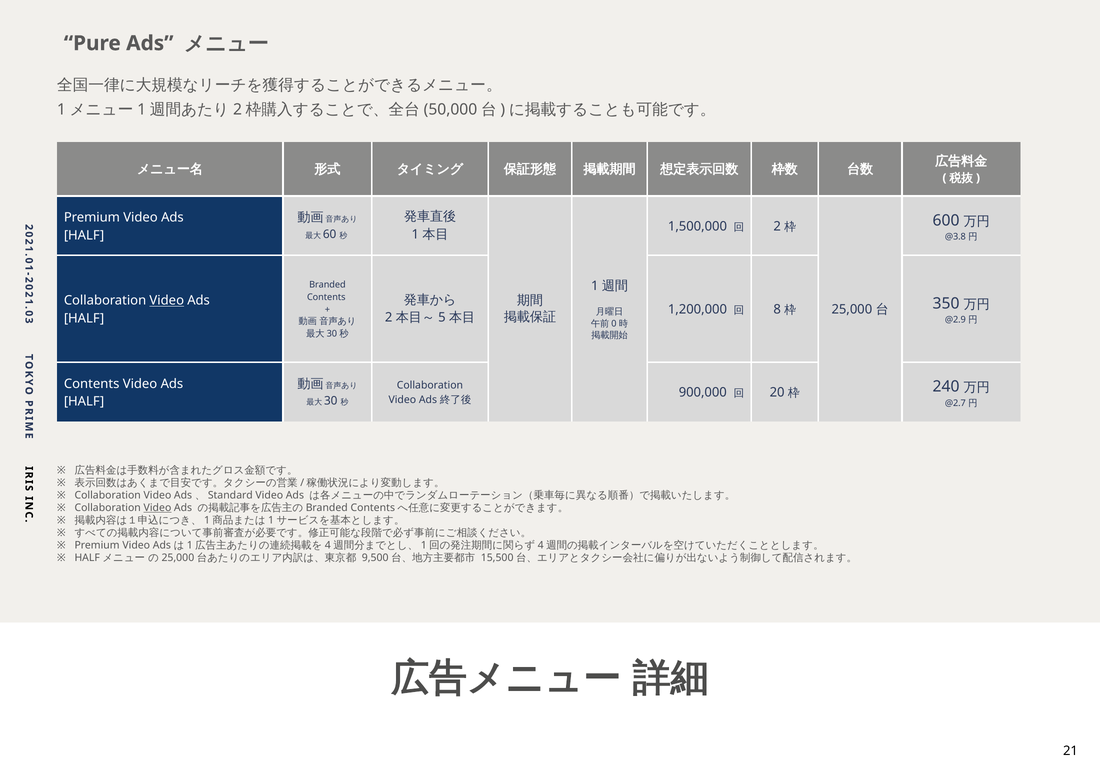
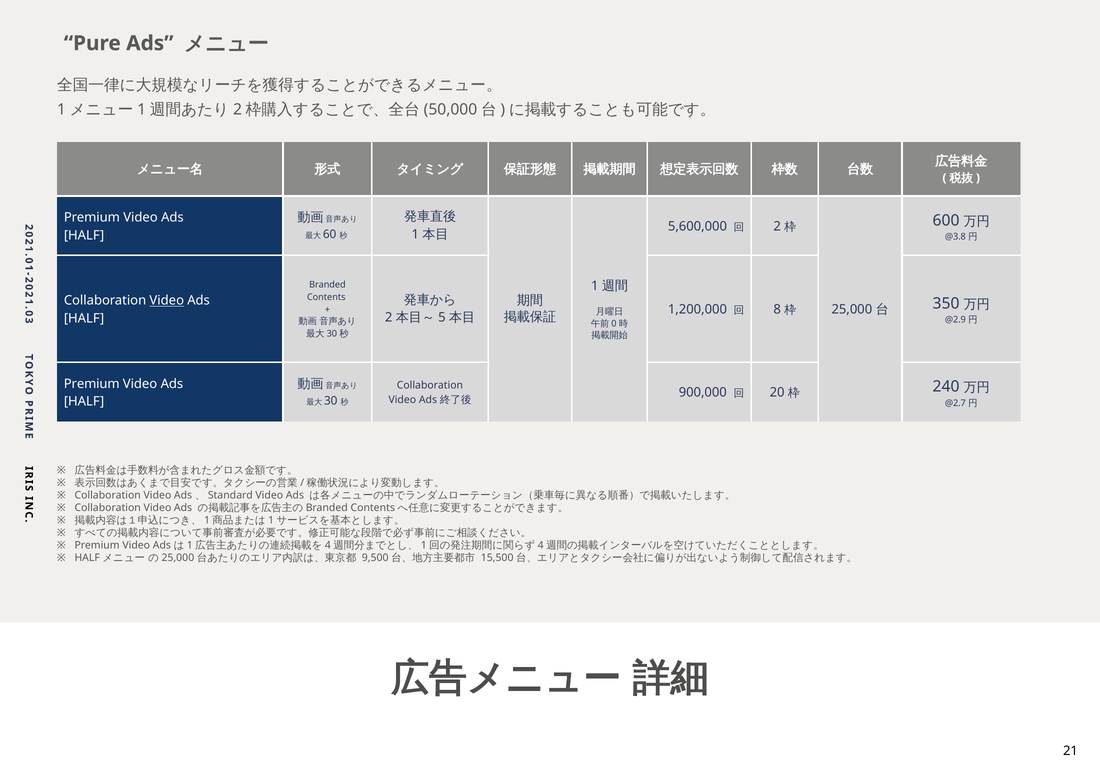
1,500,000: 1,500,000 -> 5,600,000
Contents at (92, 384): Contents -> Premium
Video at (157, 508) underline: present -> none
